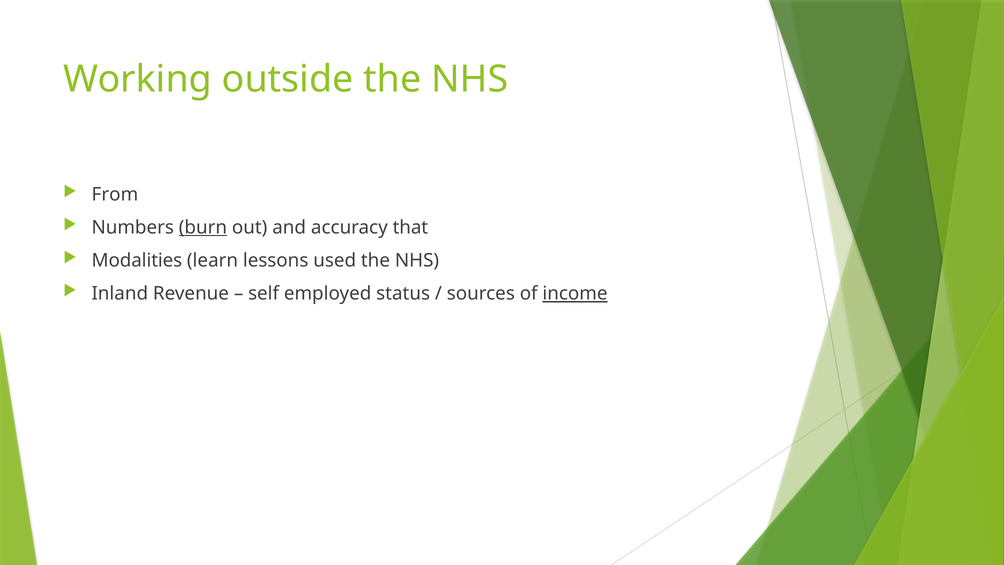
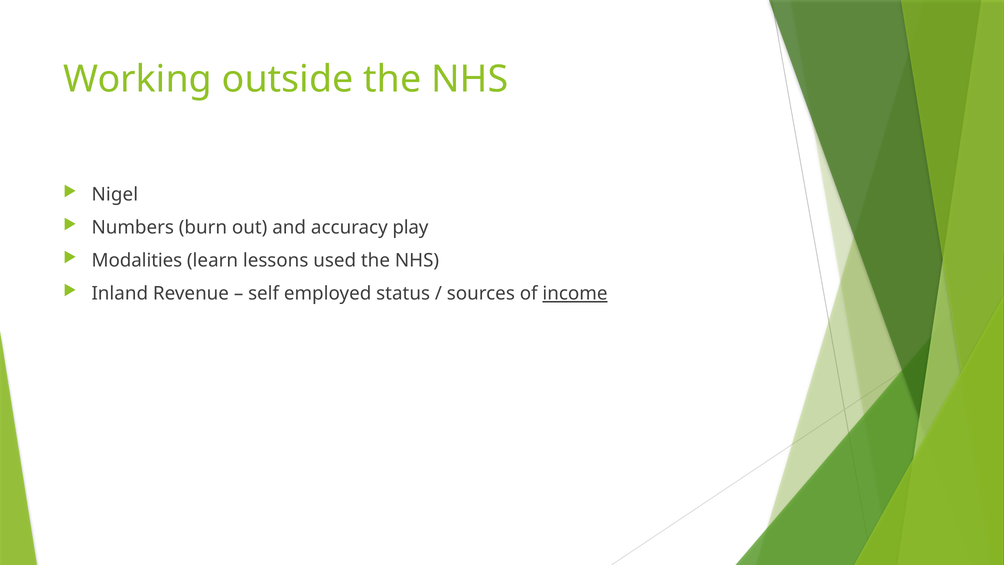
From: From -> Nigel
burn underline: present -> none
that: that -> play
